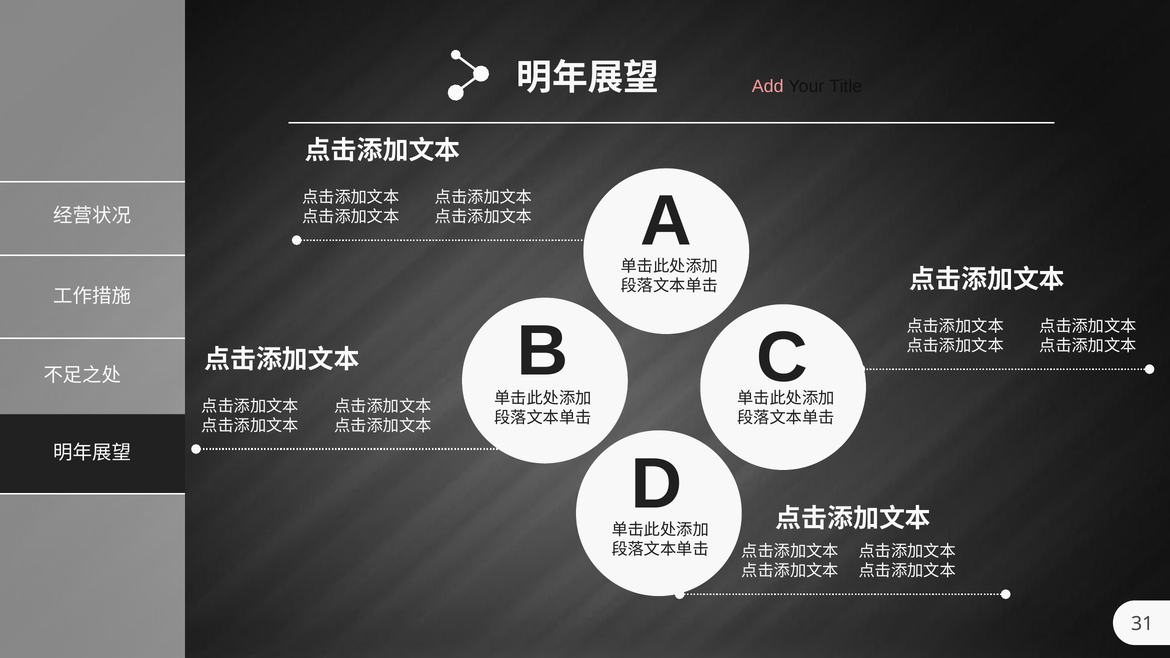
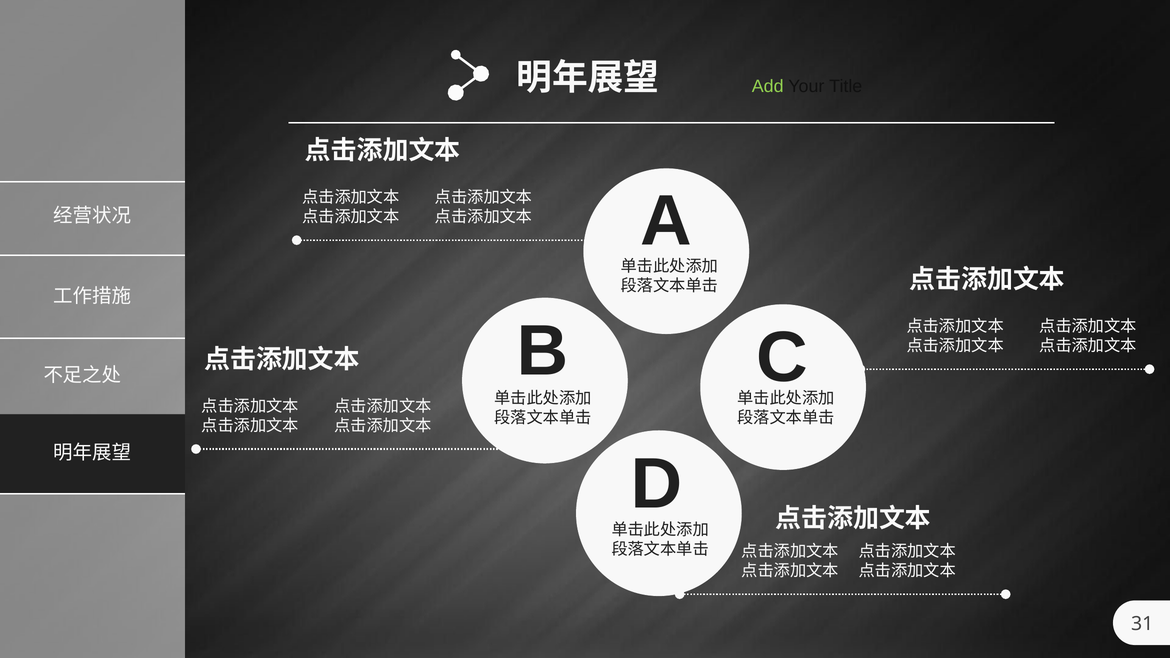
Add colour: pink -> light green
